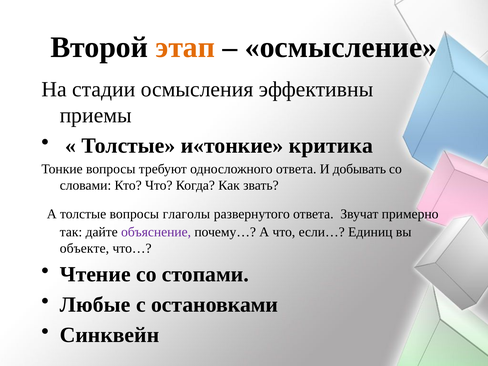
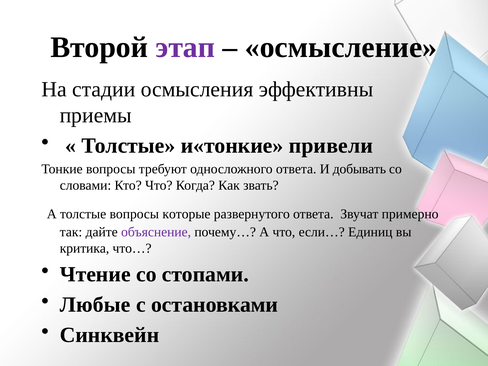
этап colour: orange -> purple
критика: критика -> привели
глаголы: глаголы -> которые
объекте: объекте -> критика
